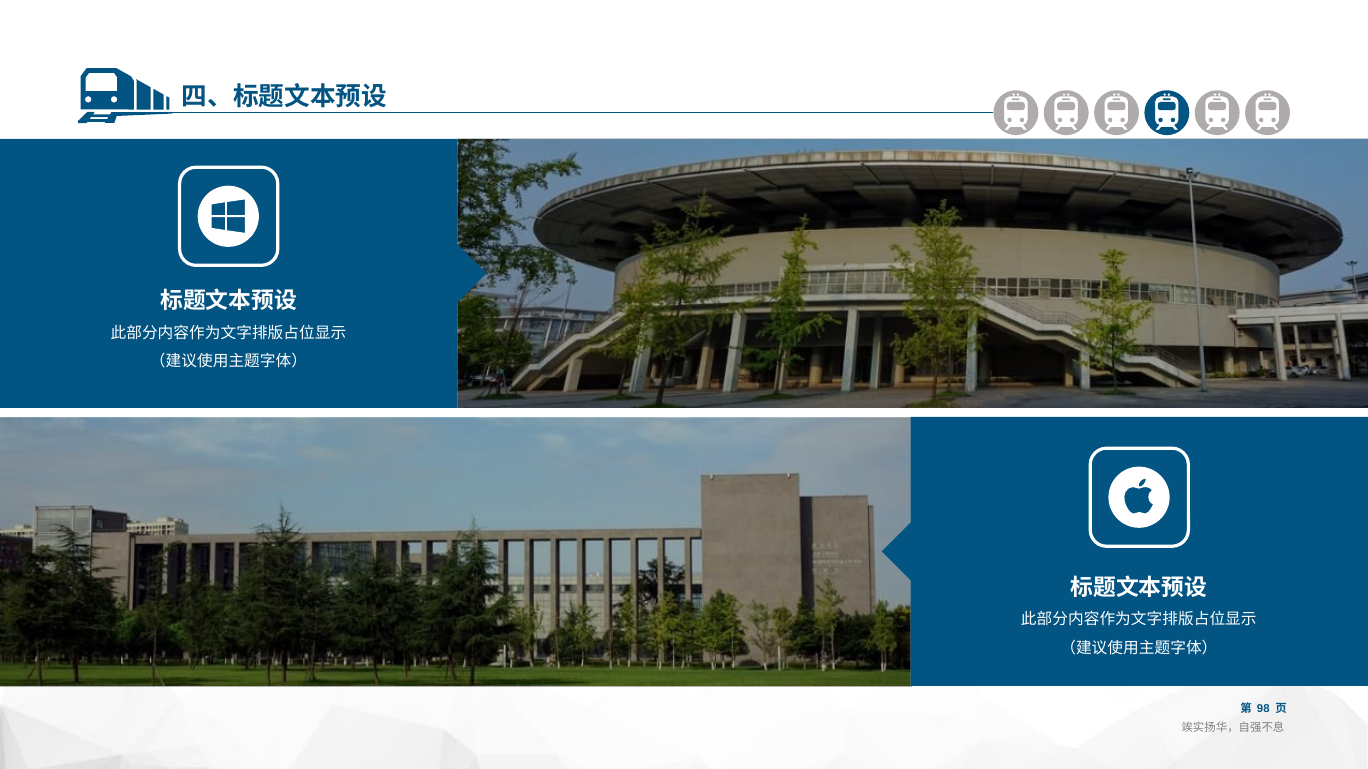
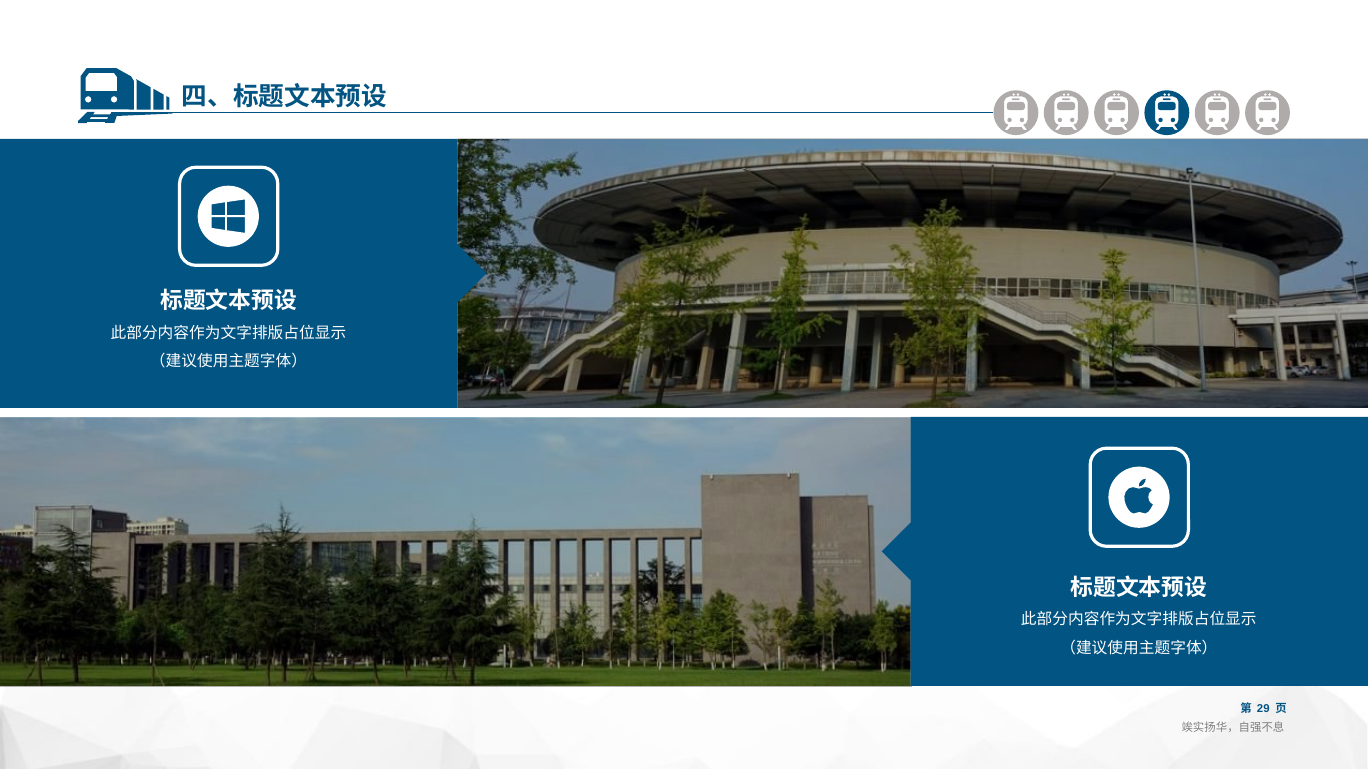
98: 98 -> 29
